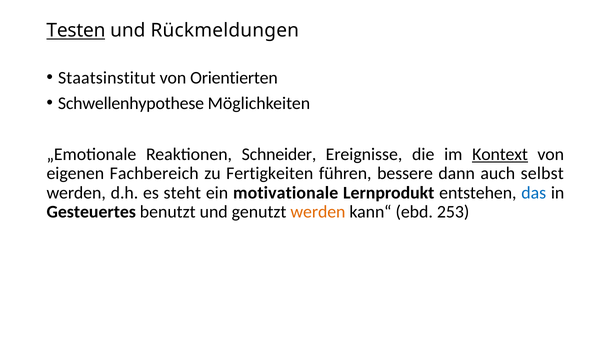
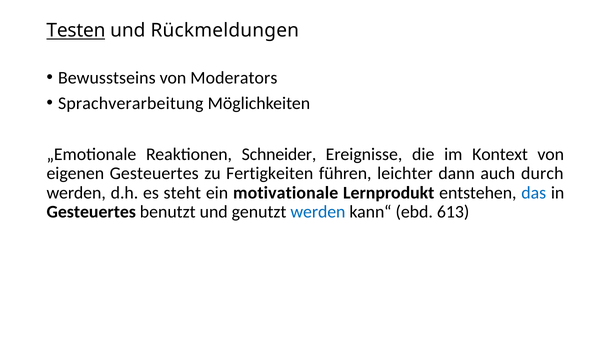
Staatsinstitut: Staatsinstitut -> Bewusstseins
Orientierten: Orientierten -> Moderators
Schwellenhypothese: Schwellenhypothese -> Sprachverarbeitung
Kontext underline: present -> none
eigenen Fachbereich: Fachbereich -> Gesteuertes
bessere: bessere -> leichter
selbst: selbst -> durch
werden at (318, 212) colour: orange -> blue
253: 253 -> 613
